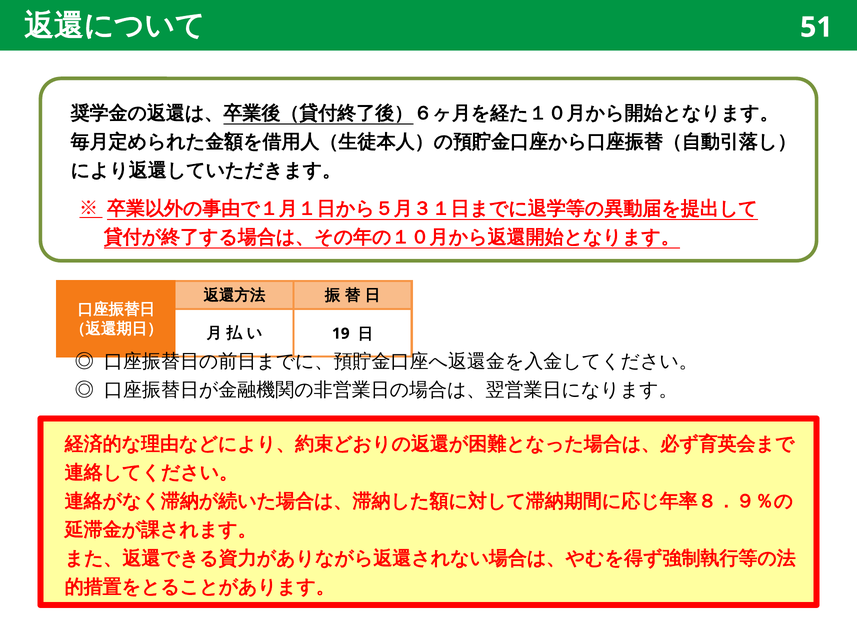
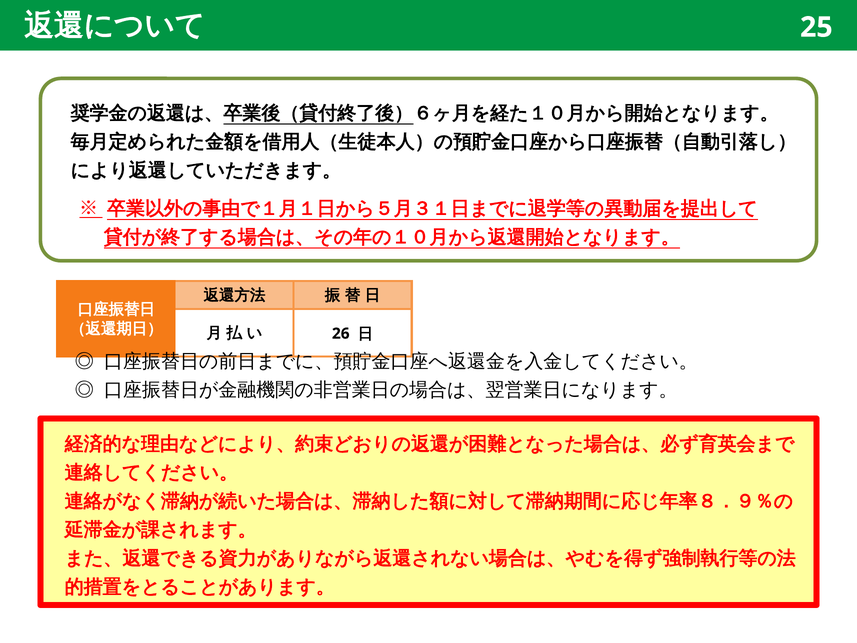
51: 51 -> 25
19: 19 -> 26
